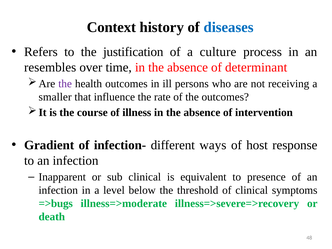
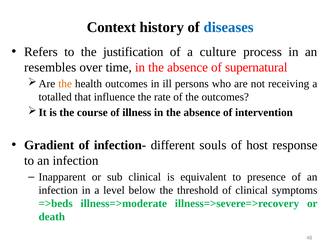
determinant: determinant -> supernatural
the at (65, 84) colour: purple -> orange
smaller: smaller -> totalled
ways: ways -> souls
=>bugs: =>bugs -> =>beds
